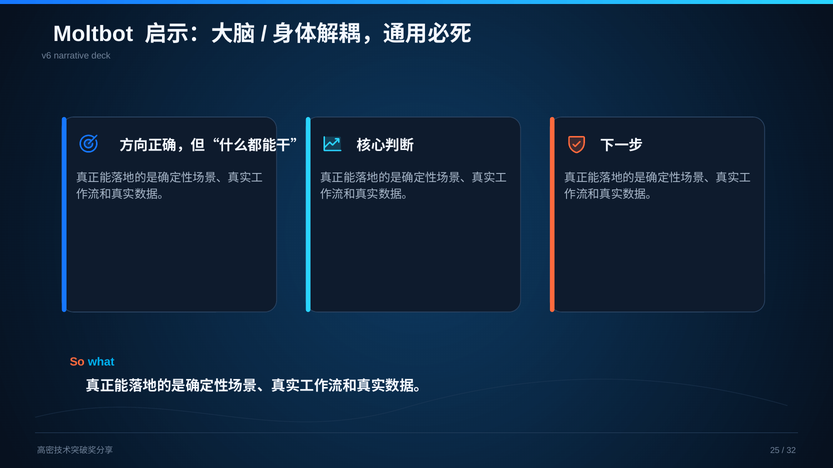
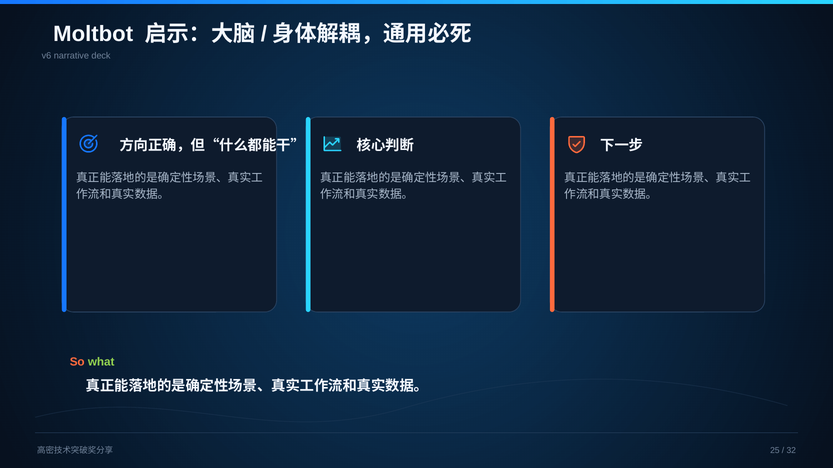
what colour: light blue -> light green
